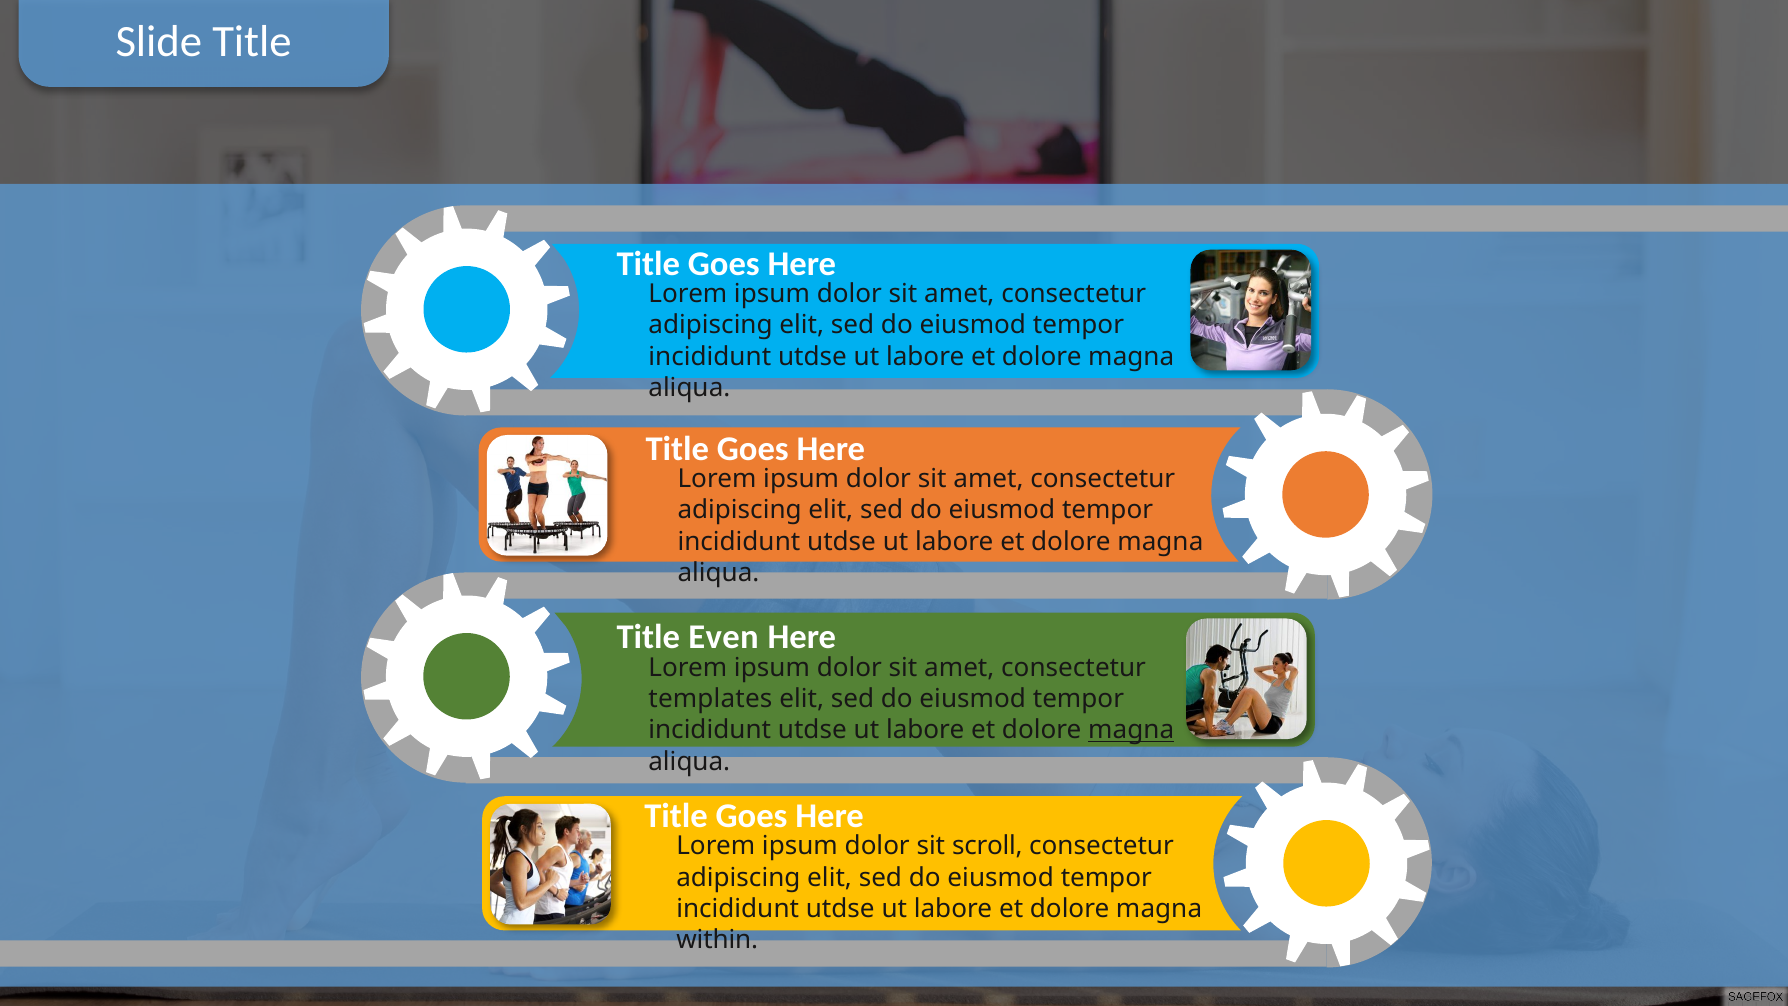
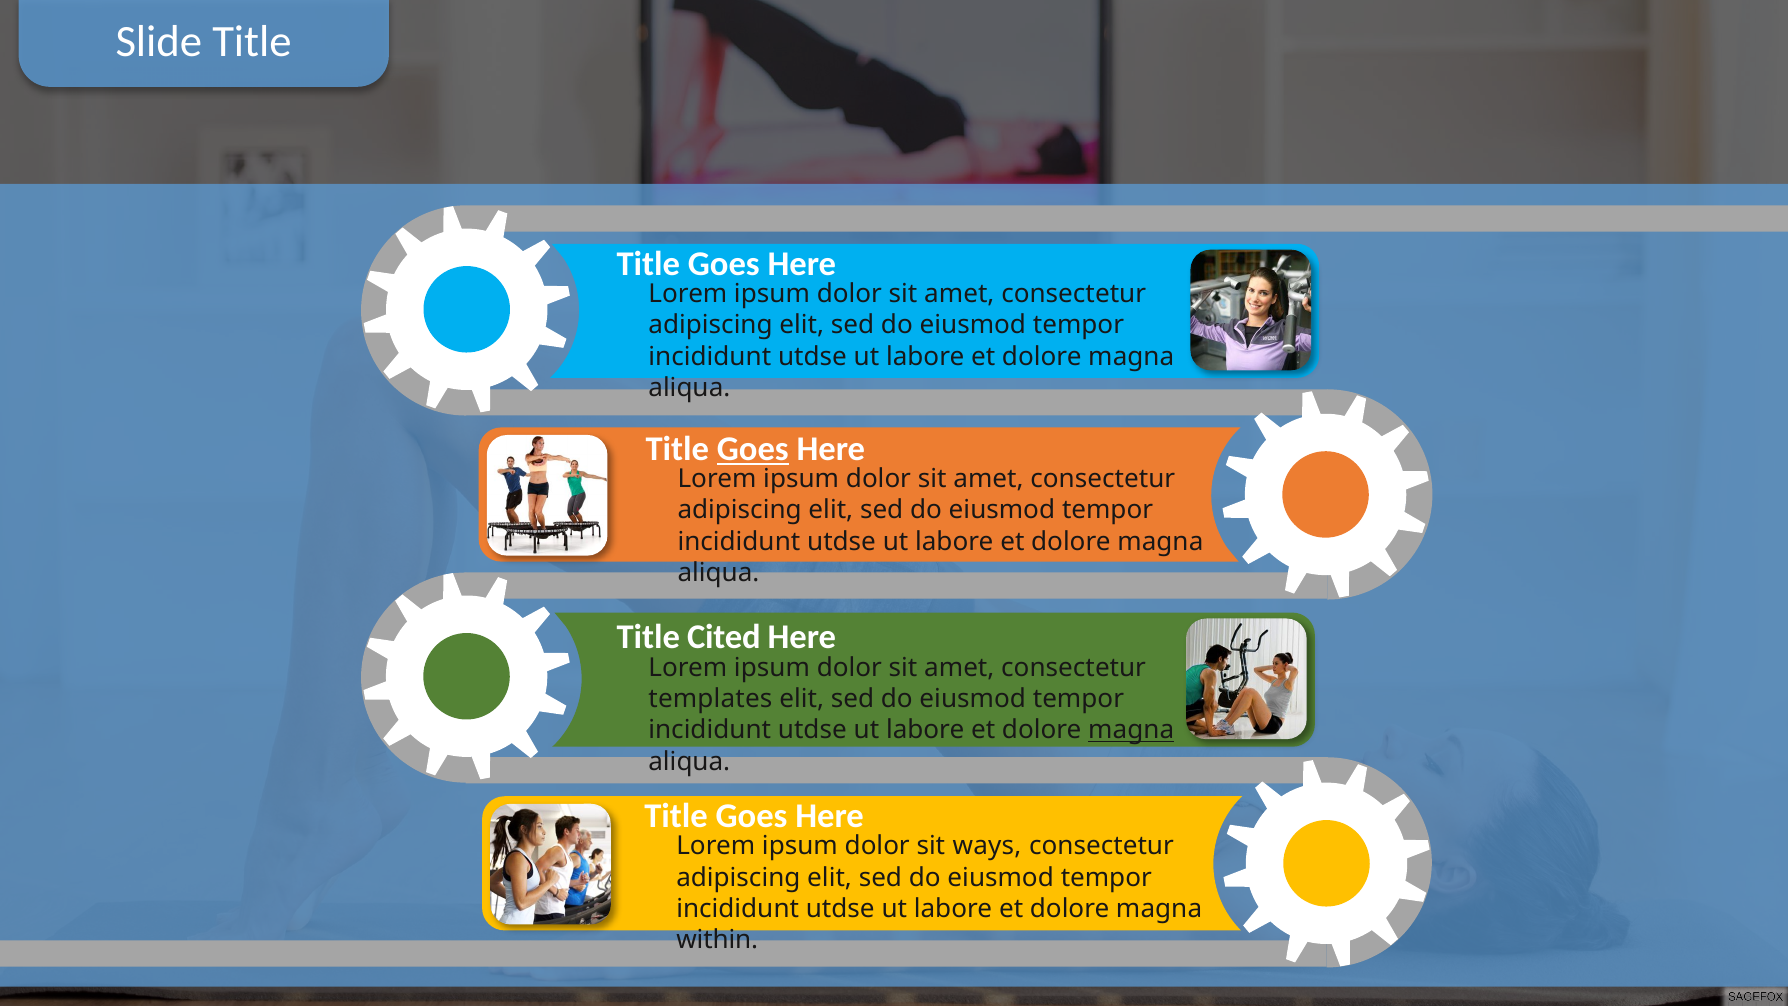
Goes at (753, 449) underline: none -> present
Even: Even -> Cited
scroll: scroll -> ways
